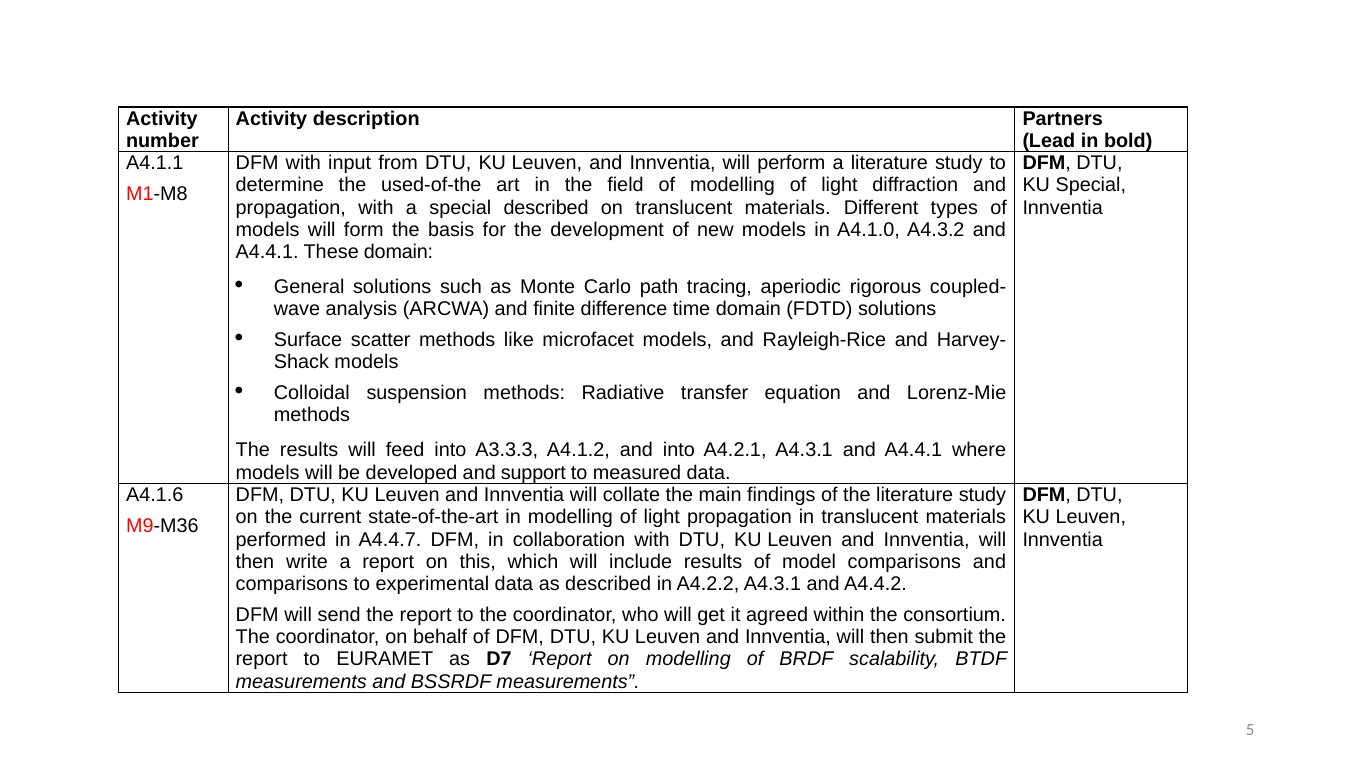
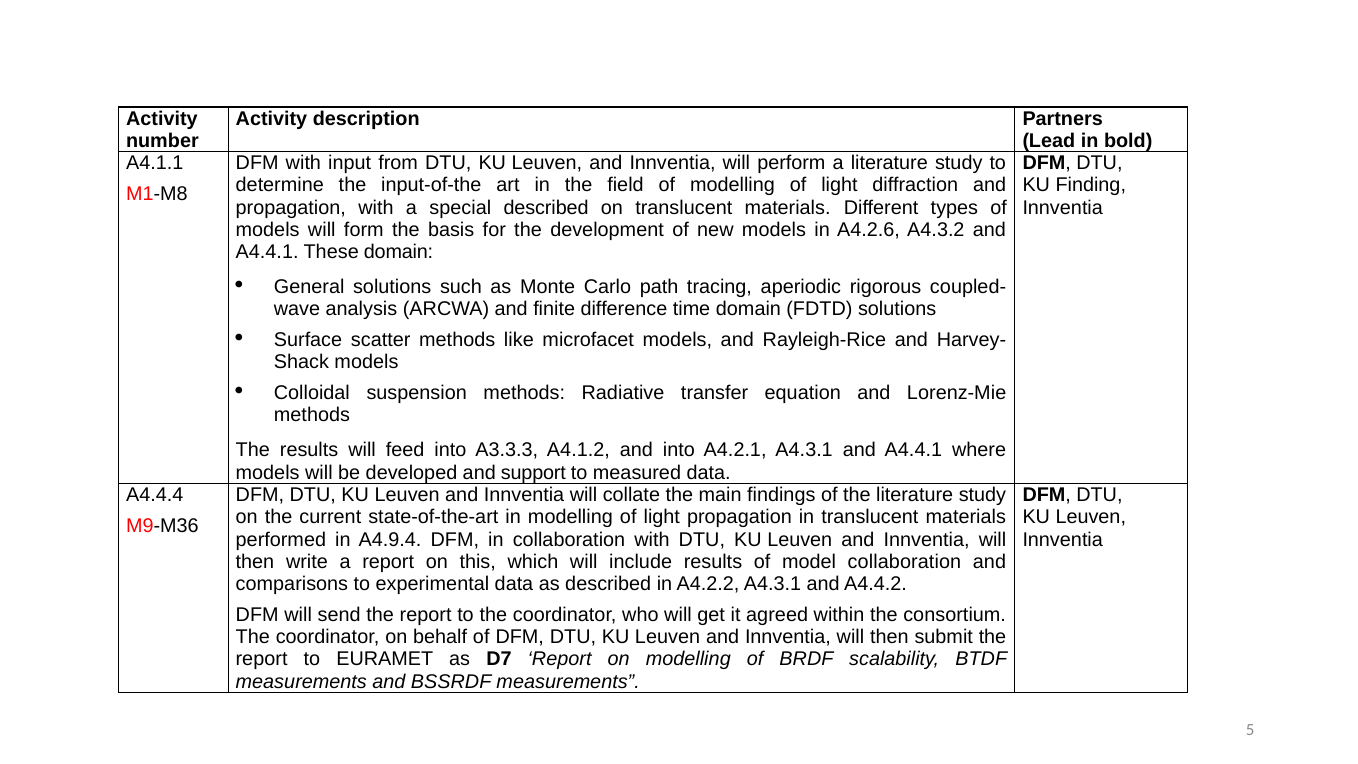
used-of-the: used-of-the -> input-of-the
KU Special: Special -> Finding
A4.1.0: A4.1.0 -> A4.2.6
A4.1.6: A4.1.6 -> A4.4.4
A4.4.7: A4.4.7 -> A4.9.4
model comparisons: comparisons -> collaboration
